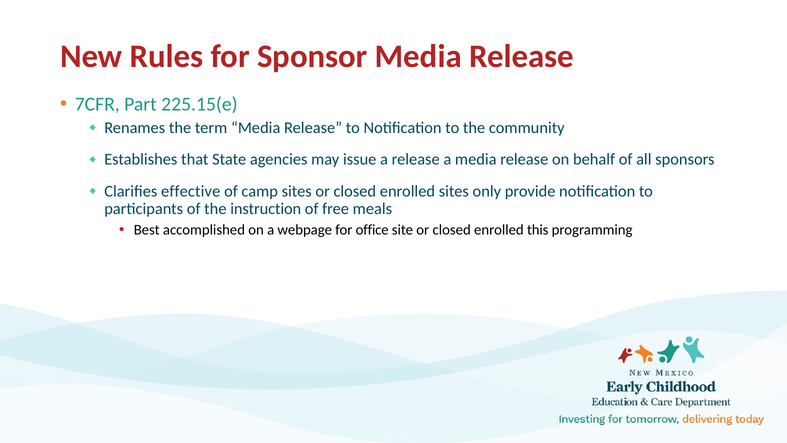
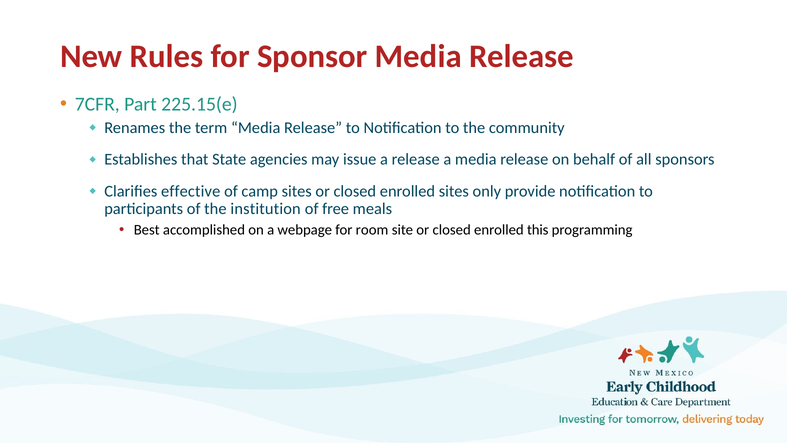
instruction: instruction -> institution
office: office -> room
